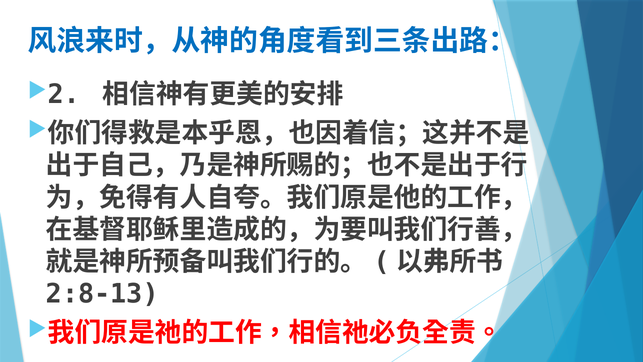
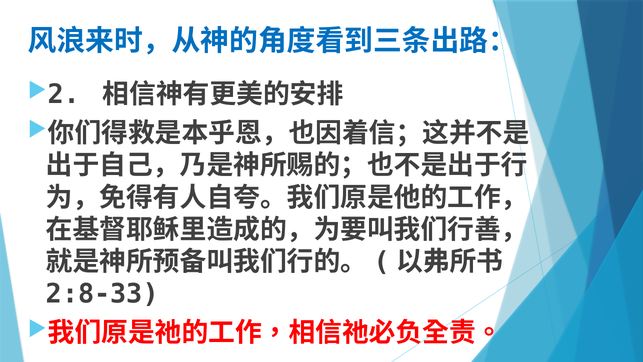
2:8-13: 2:8-13 -> 2:8-33
